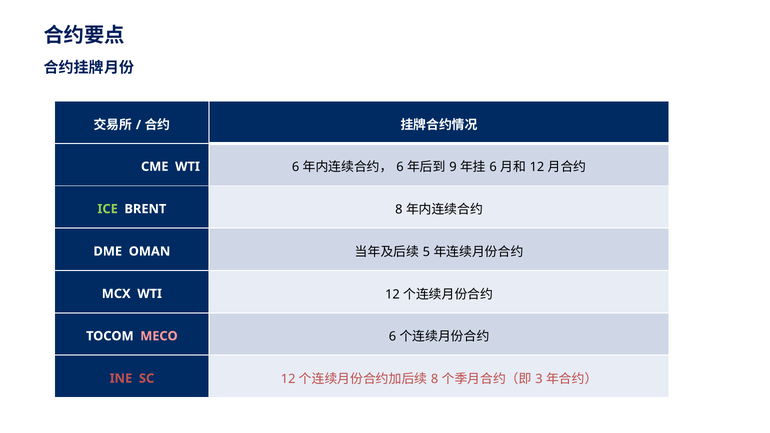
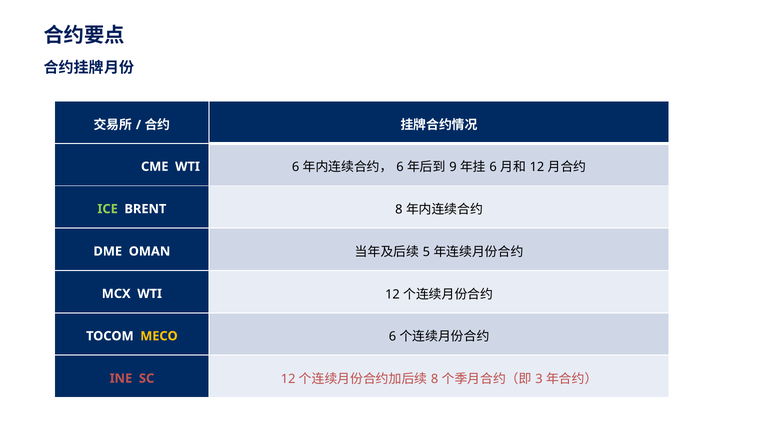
MECO colour: pink -> yellow
